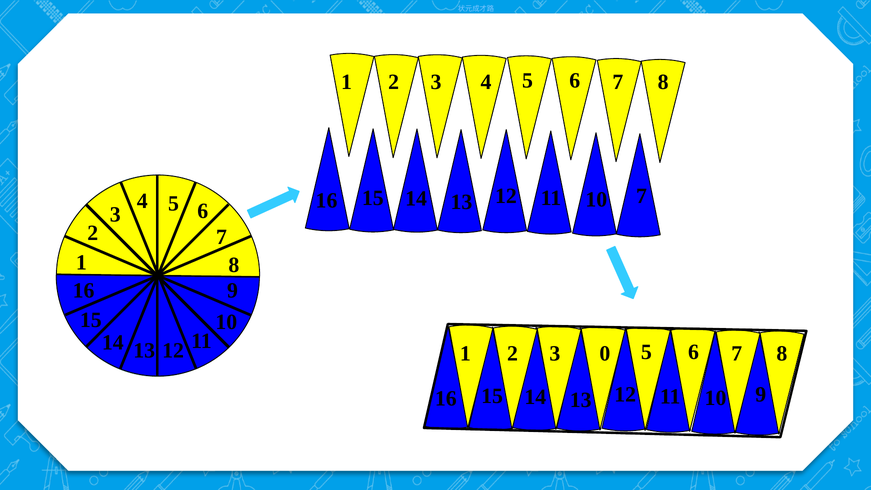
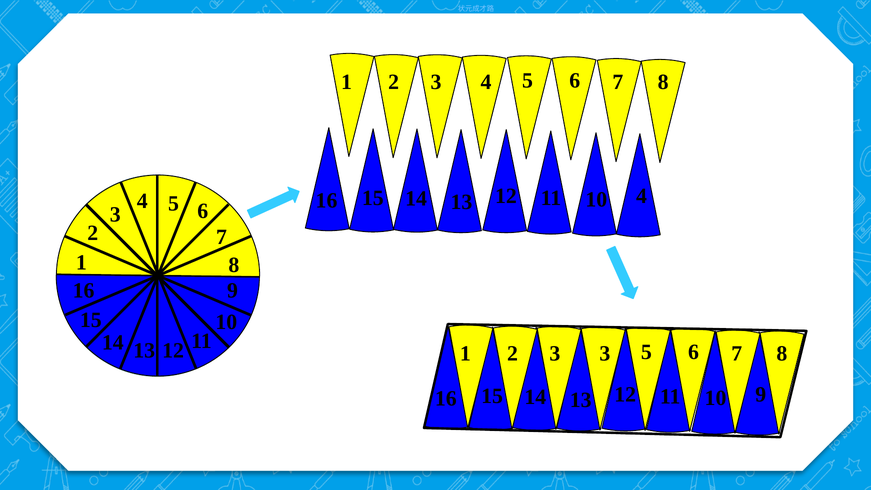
10 7: 7 -> 4
3 0: 0 -> 3
